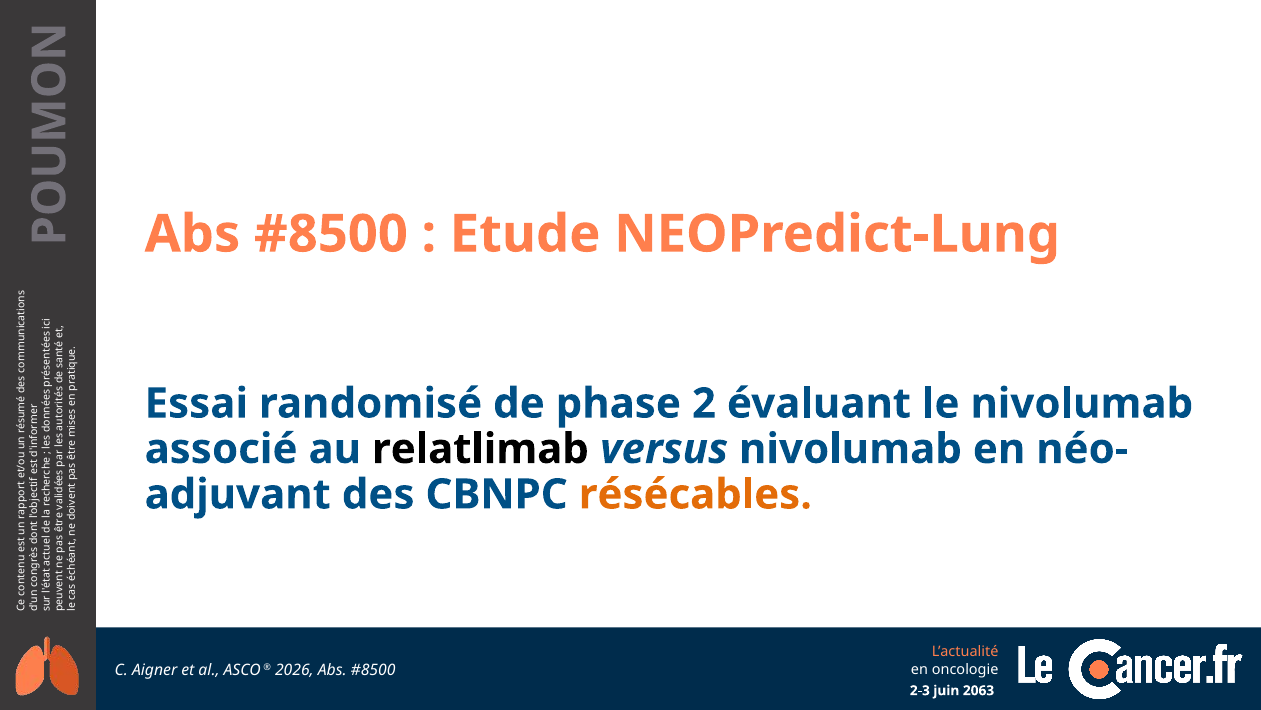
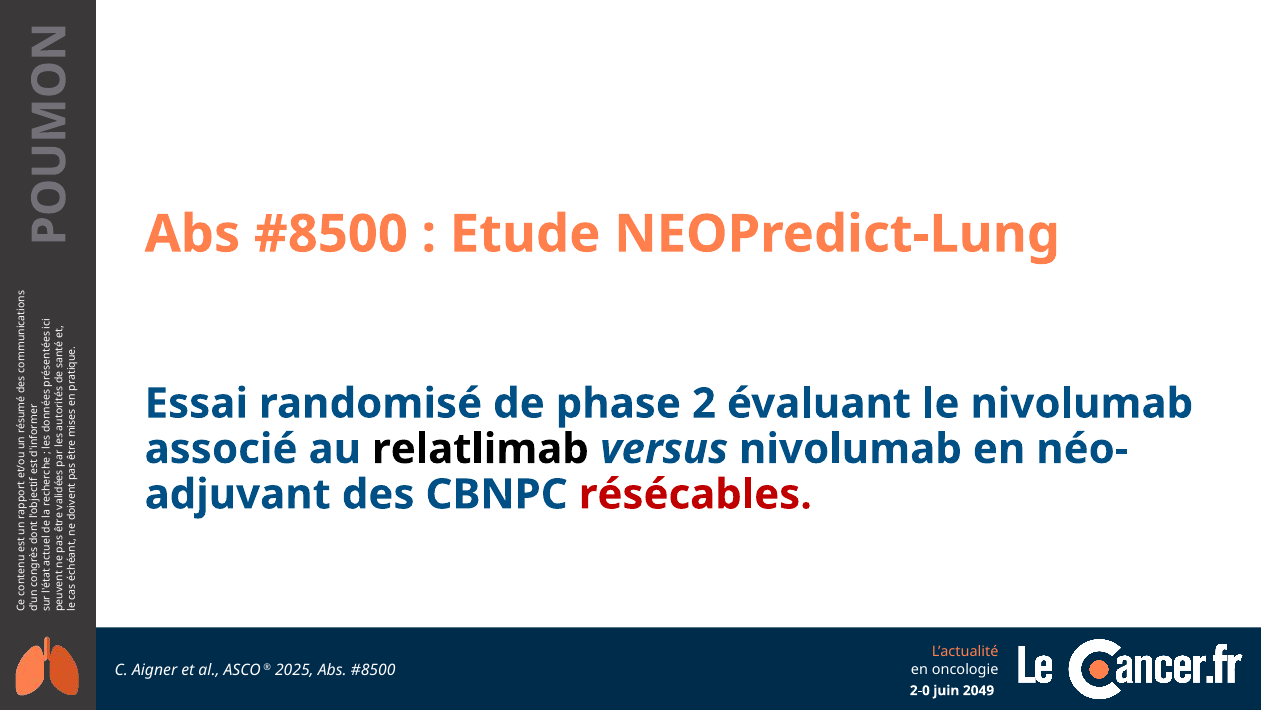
résécables colour: orange -> red
2026: 2026 -> 2025
2-3: 2-3 -> 2-0
2063: 2063 -> 2049
